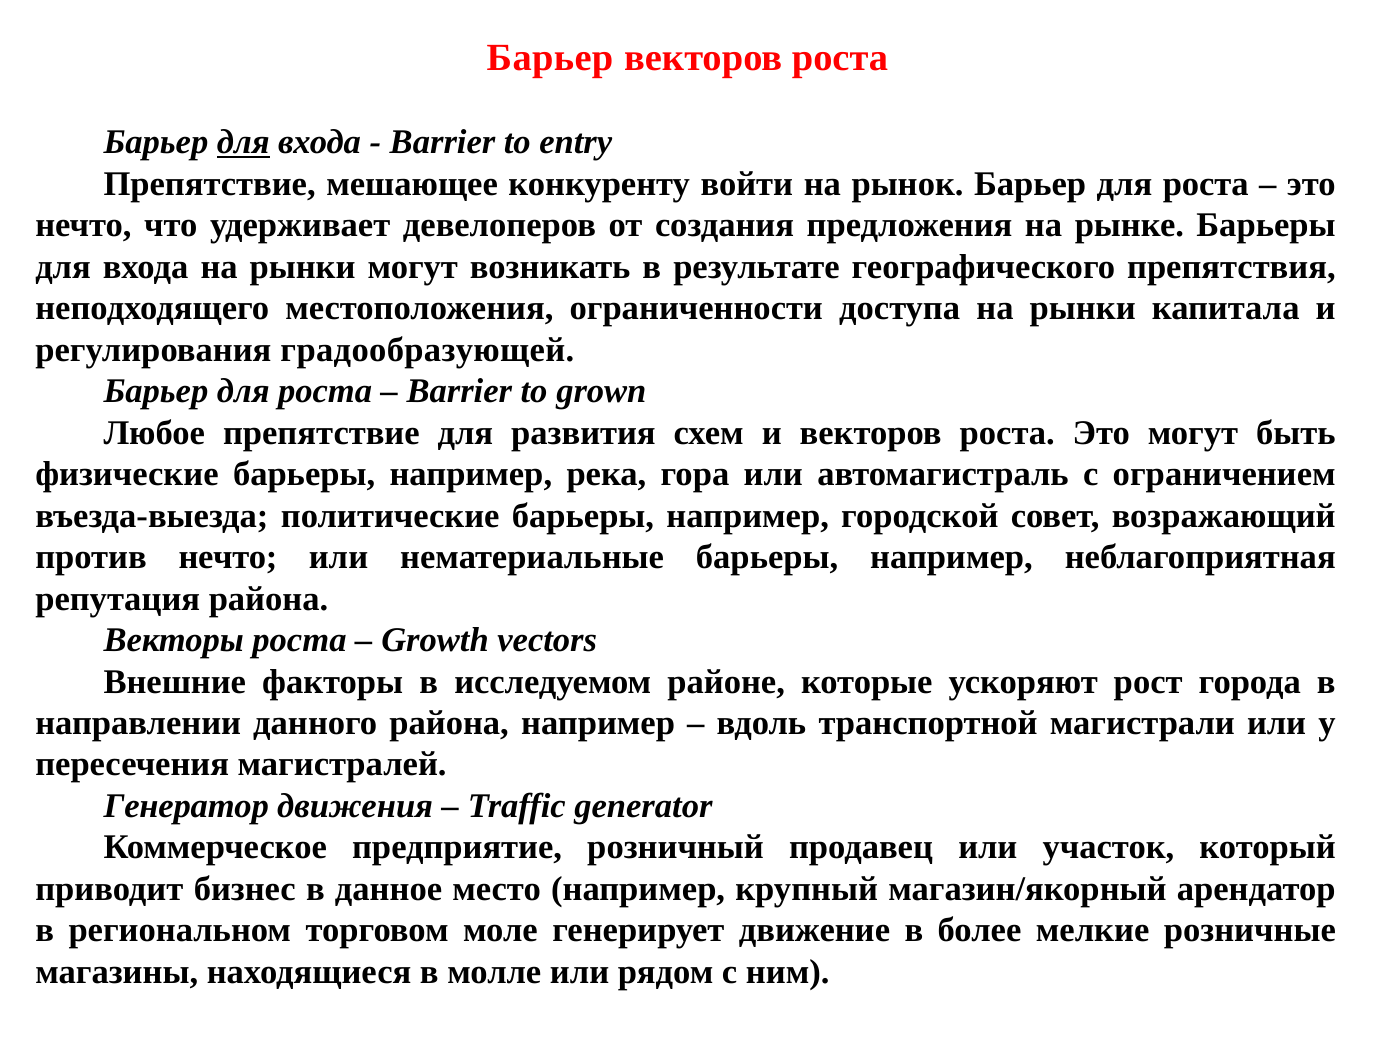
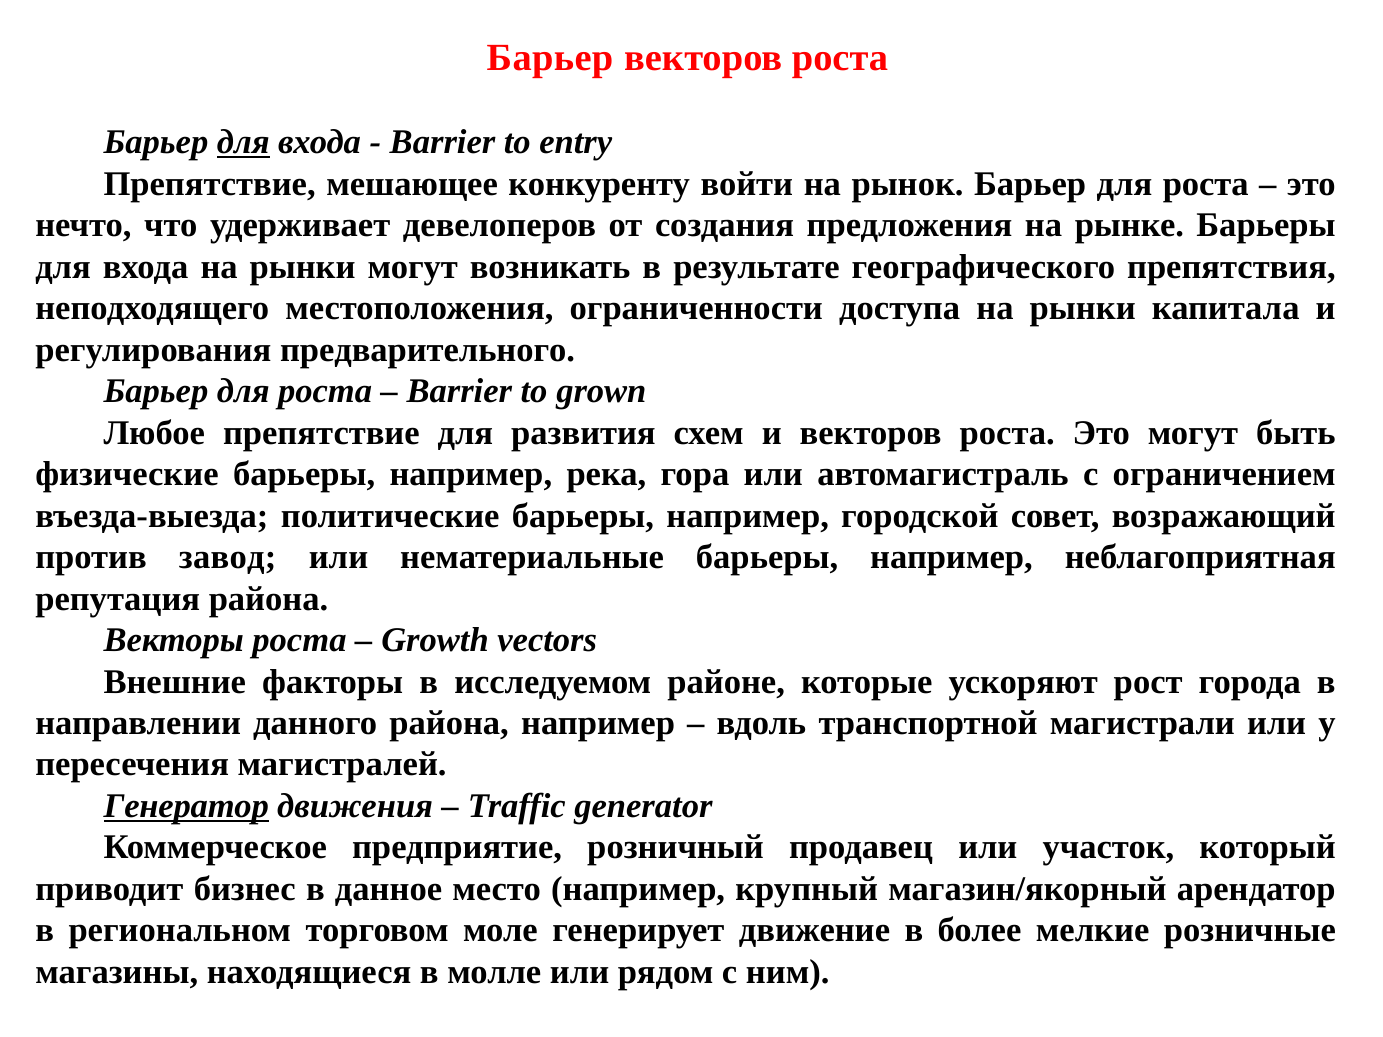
градообразующей: градообразующей -> предварительного
против нечто: нечто -> завод
Генератор underline: none -> present
